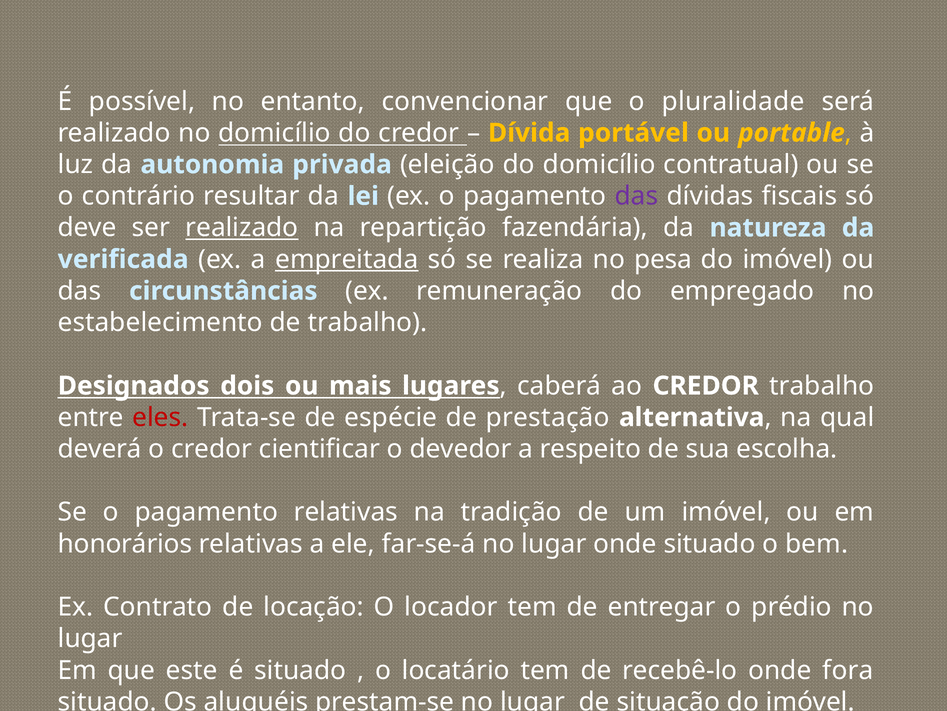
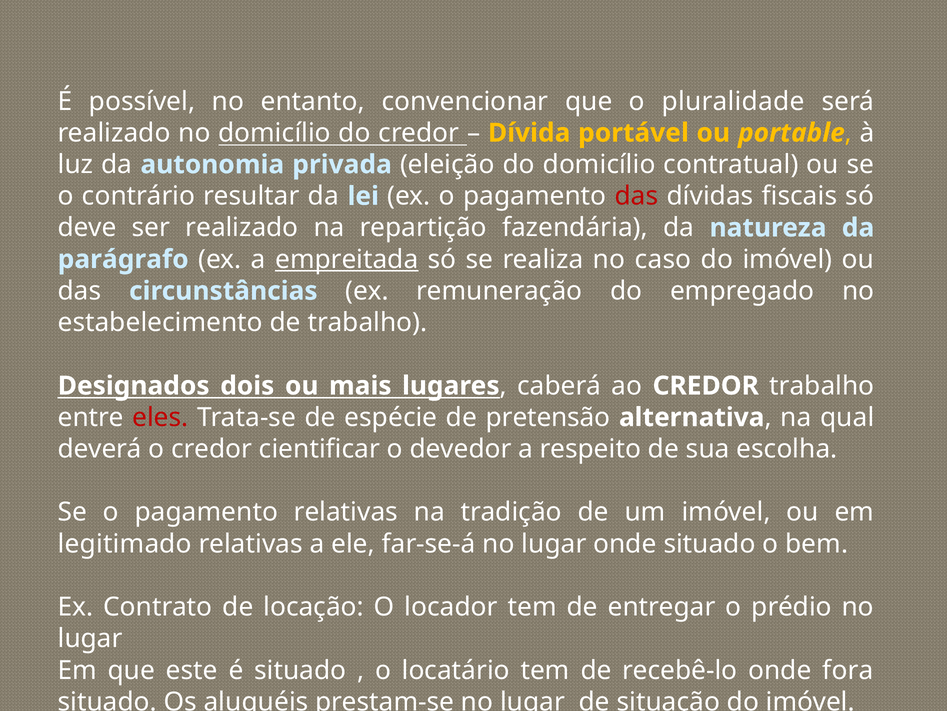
das at (637, 196) colour: purple -> red
realizado at (242, 228) underline: present -> none
verificada: verificada -> parágrafo
pesa: pesa -> caso
prestação: prestação -> pretensão
honorários: honorários -> legitimado
